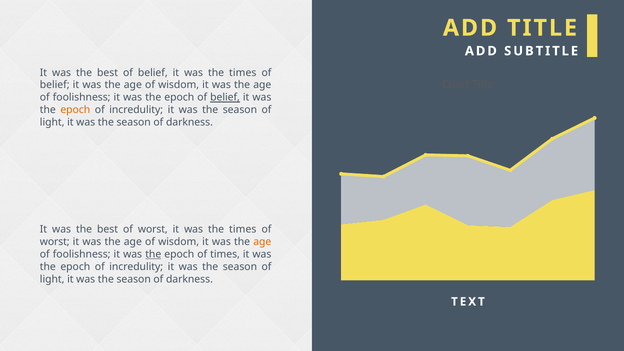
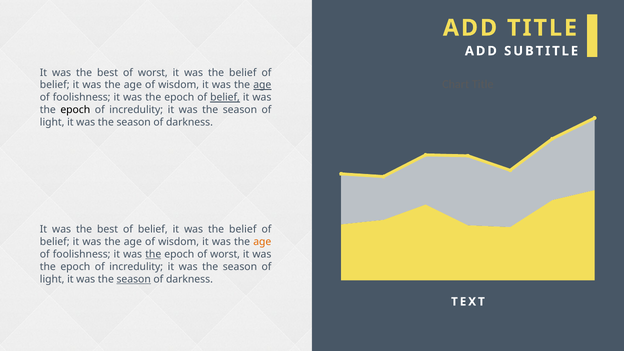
best of belief: belief -> worst
times at (243, 73): times -> belief
age at (262, 85) underline: none -> present
epoch at (75, 110) colour: orange -> black
best of worst: worst -> belief
times at (243, 229): times -> belief
worst at (55, 242): worst -> belief
epoch of times: times -> worst
season at (134, 279) underline: none -> present
